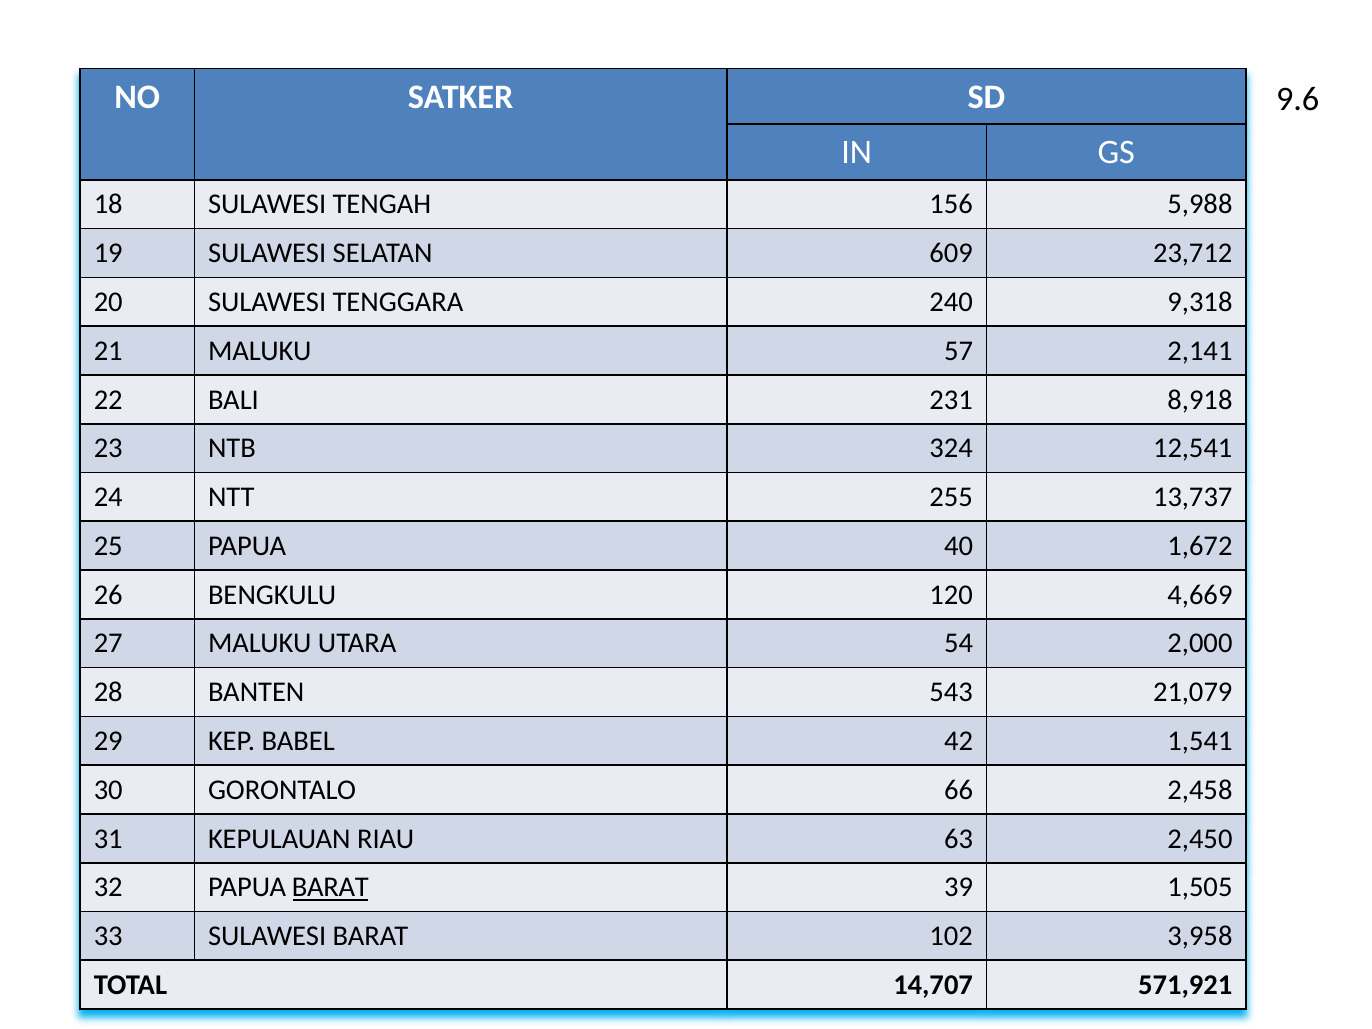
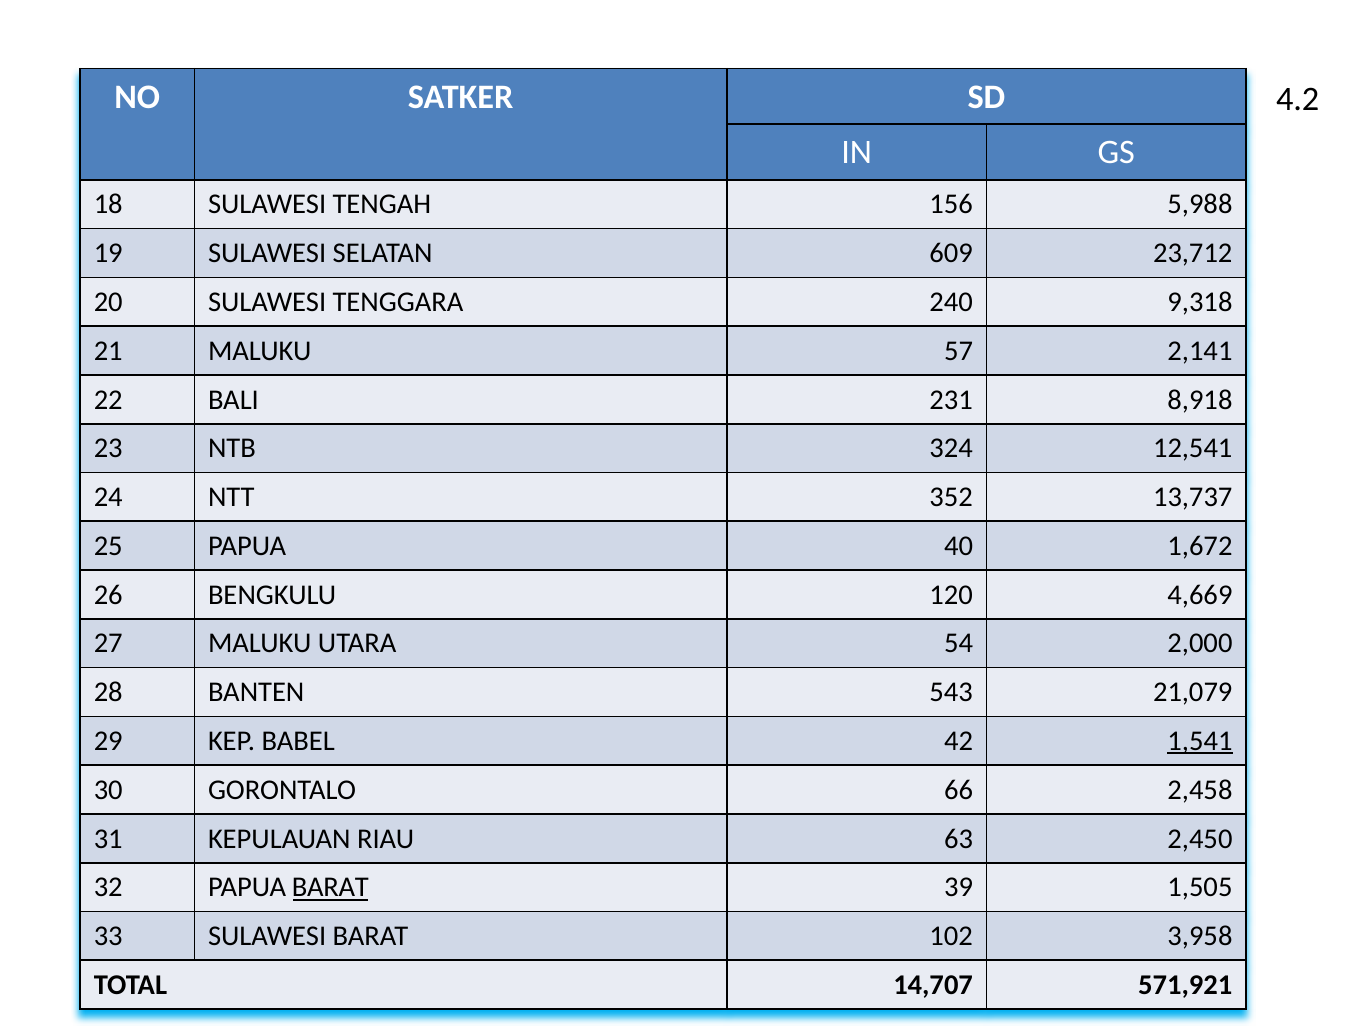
9.6: 9.6 -> 4.2
255: 255 -> 352
1,541 underline: none -> present
